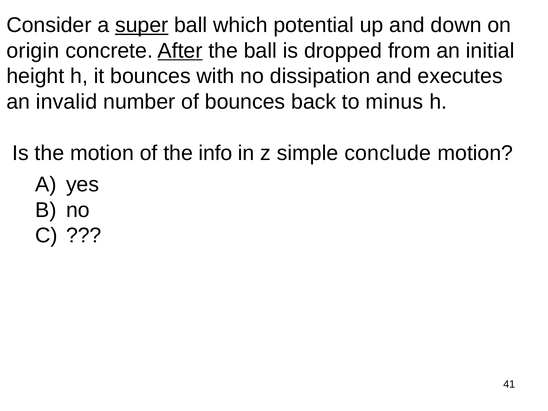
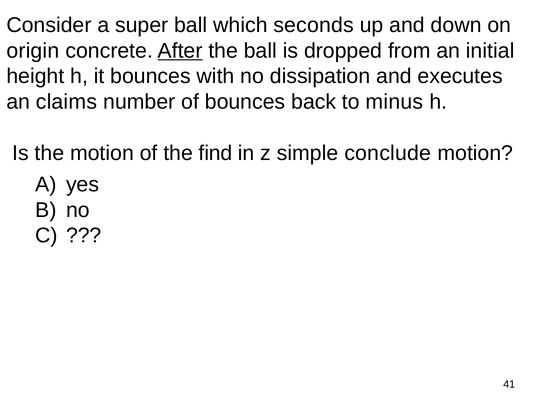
super underline: present -> none
potential: potential -> seconds
invalid: invalid -> claims
info: info -> find
